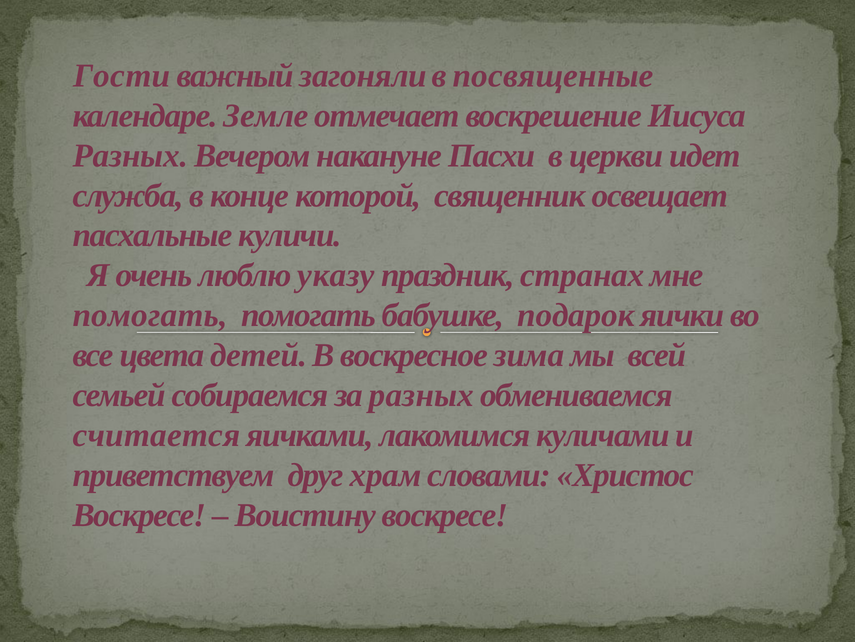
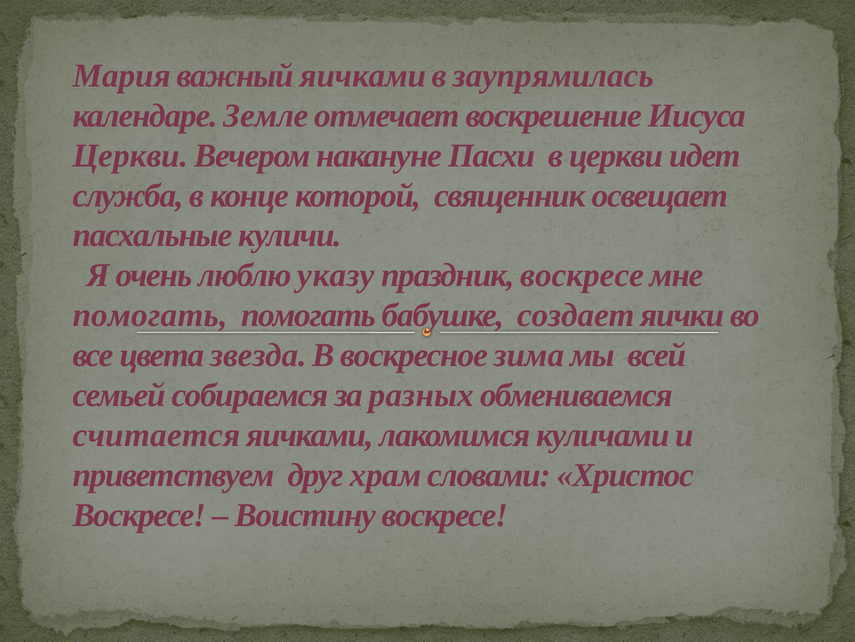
Гости: Гости -> Мария
важный загоняли: загоняли -> яичками
посвященные: посвященные -> заупрямилась
Разных at (130, 155): Разных -> Церкви
праздник странах: странах -> воскресе
подарок: подарок -> создает
детей: детей -> звезда
